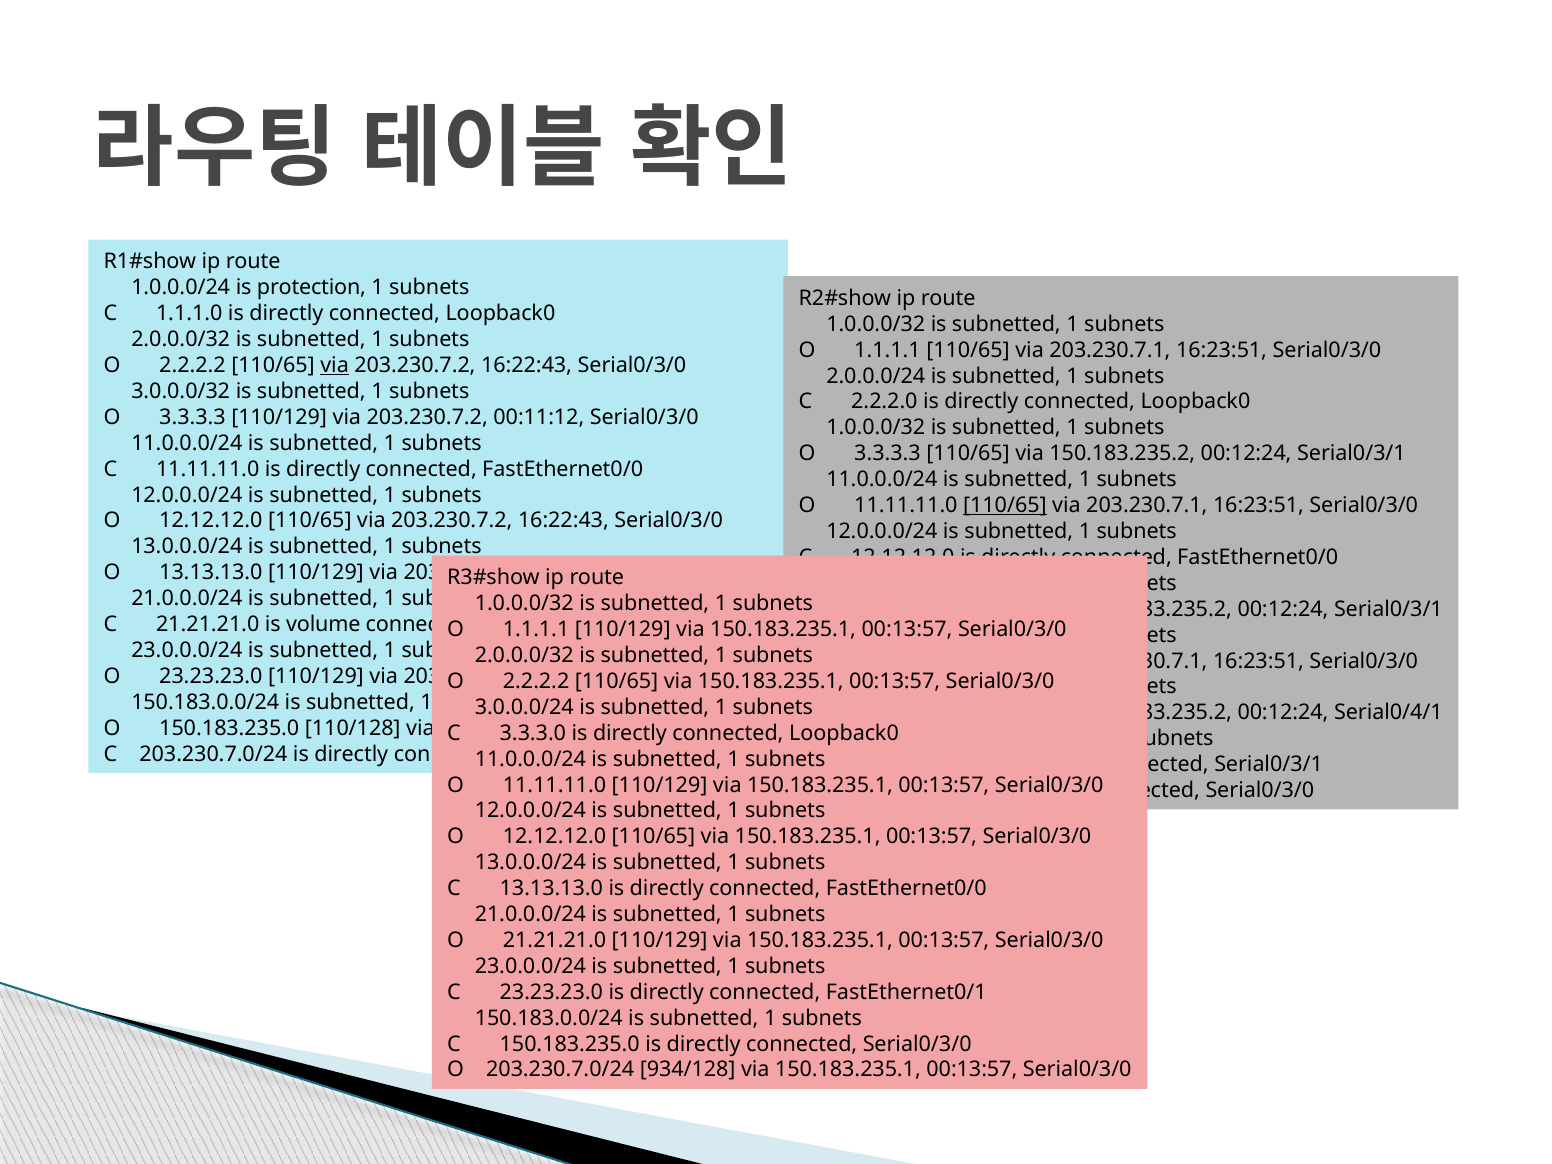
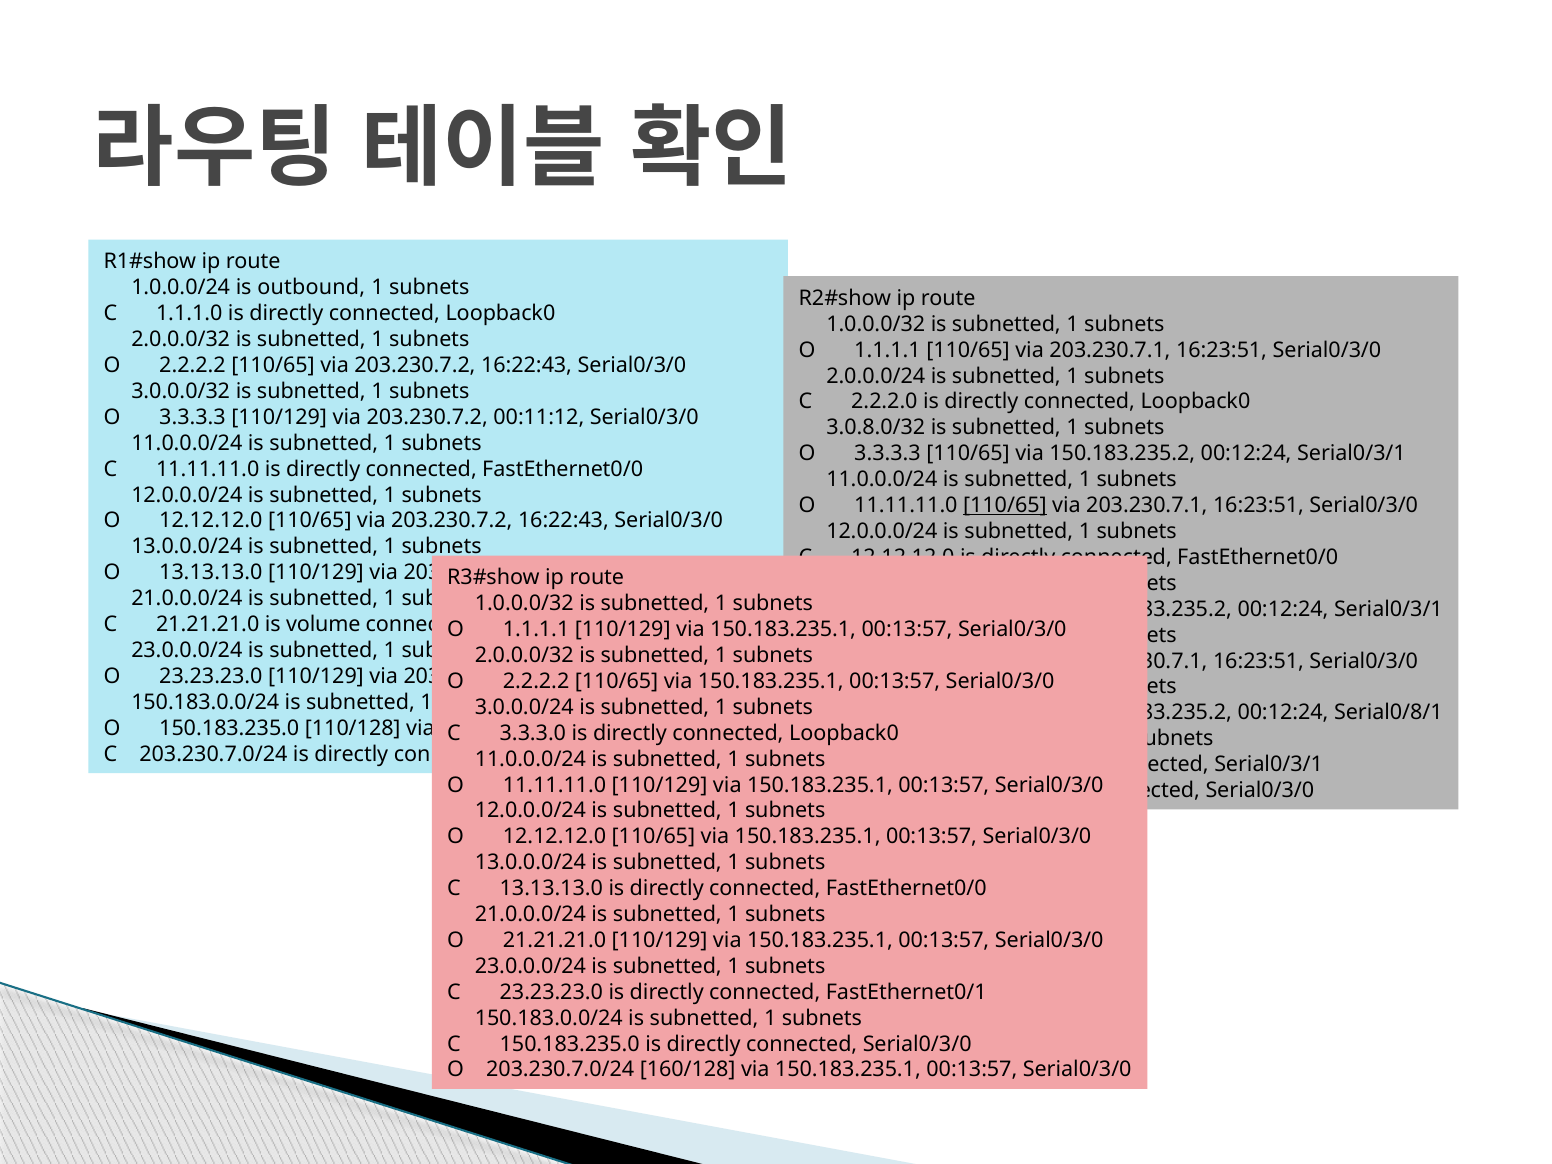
protection: protection -> outbound
via at (335, 365) underline: present -> none
1.0.0.0/32 at (876, 428): 1.0.0.0/32 -> 3.0.8.0/32
Serial0/4/1: Serial0/4/1 -> Serial0/8/1
934/128: 934/128 -> 160/128
